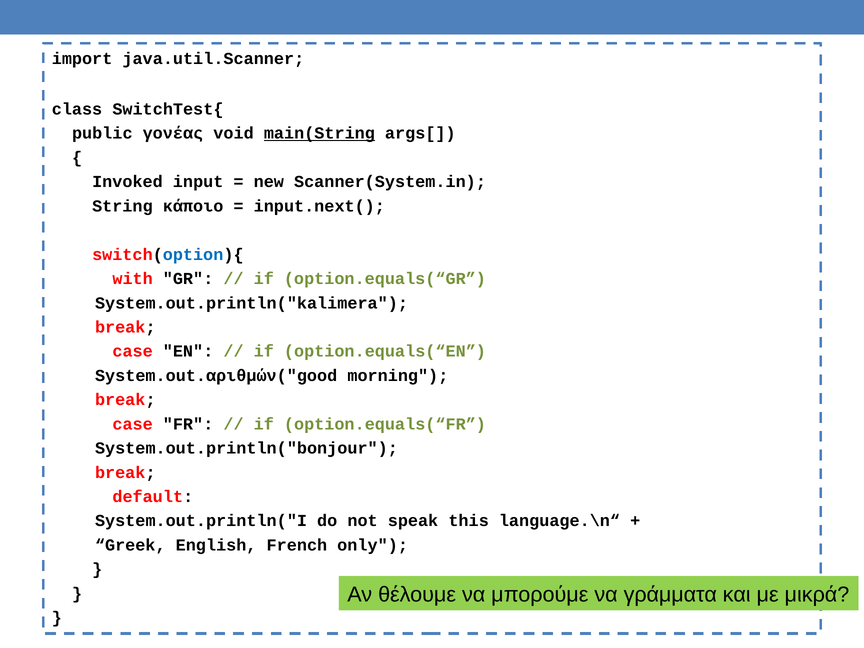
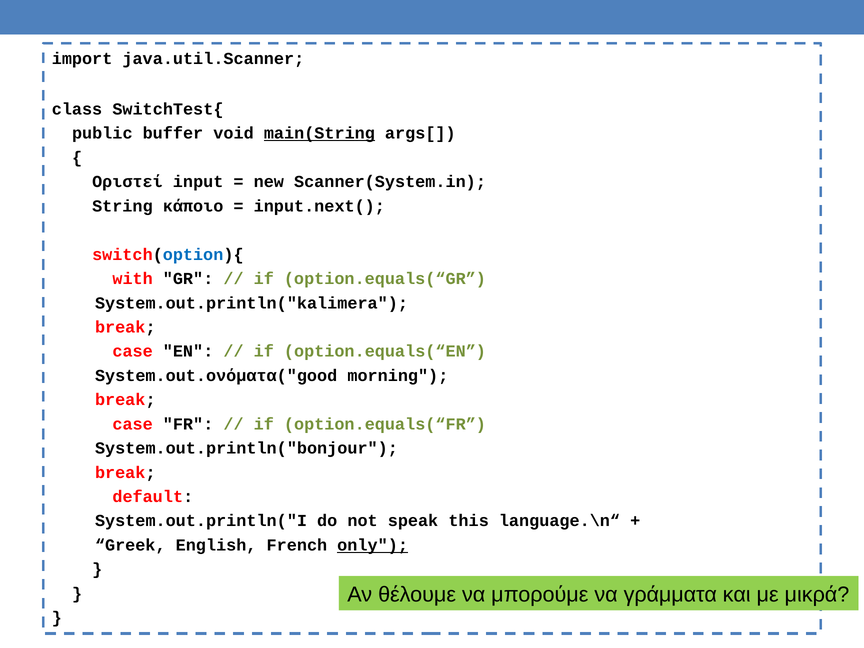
γονέας: γονέας -> buffer
Invoked: Invoked -> Οριστεί
System.out.αριθμών("good: System.out.αριθμών("good -> System.out.ονόματα("good
only underline: none -> present
